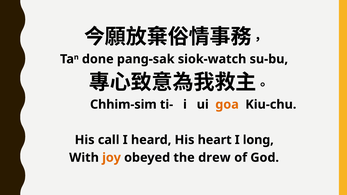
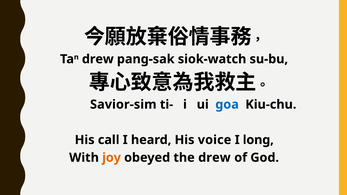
done at (98, 59): done -> drew
Chhim-sim: Chhim-sim -> Savior-sim
goa colour: orange -> blue
heart: heart -> voice
